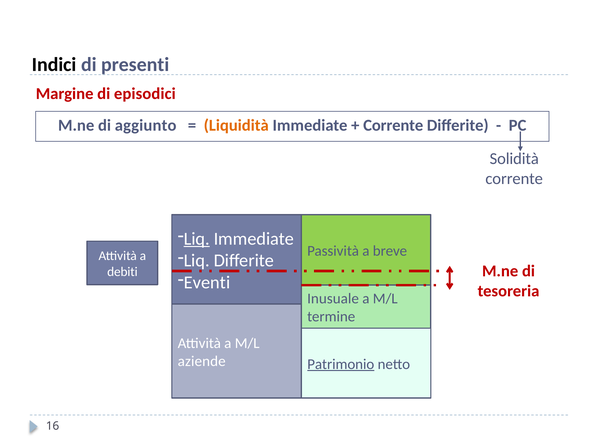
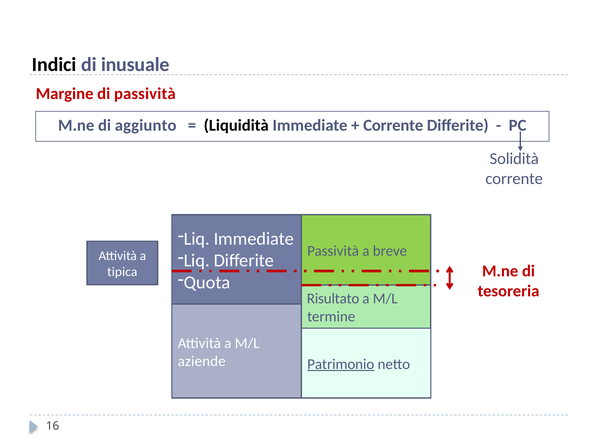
presenti: presenti -> inusuale
di episodici: episodici -> passività
Liquidità colour: orange -> black
Liq at (197, 239) underline: present -> none
debiti: debiti -> tipica
Eventi: Eventi -> Quota
Inusuale: Inusuale -> Risultato
